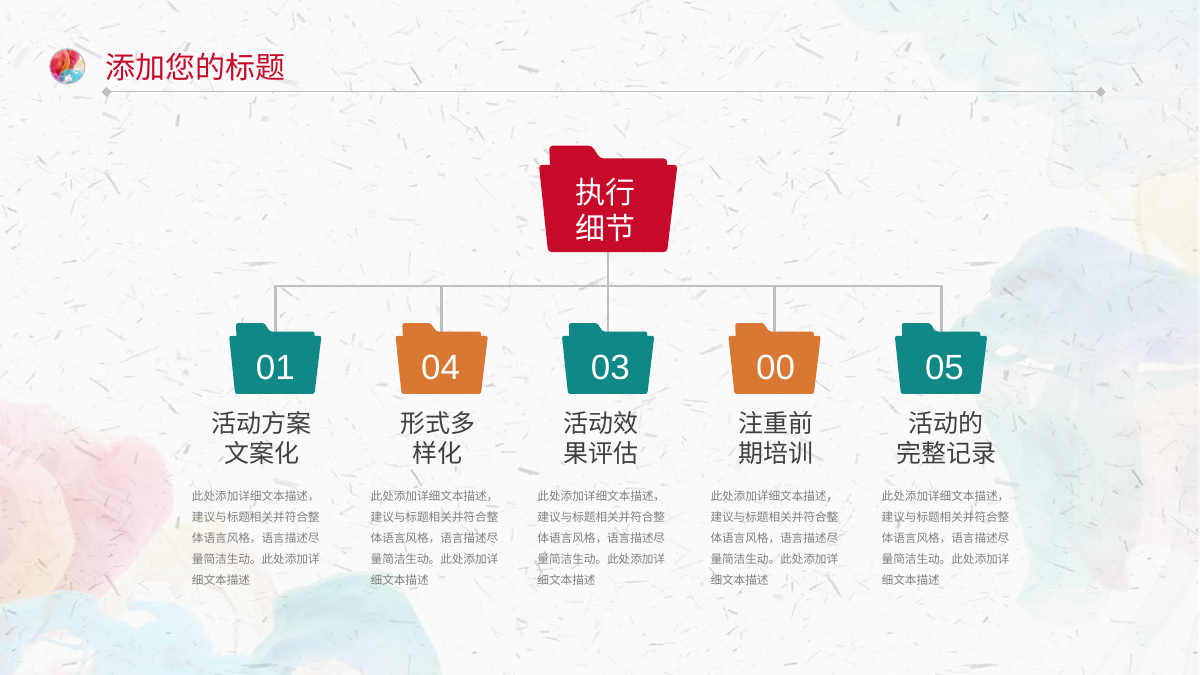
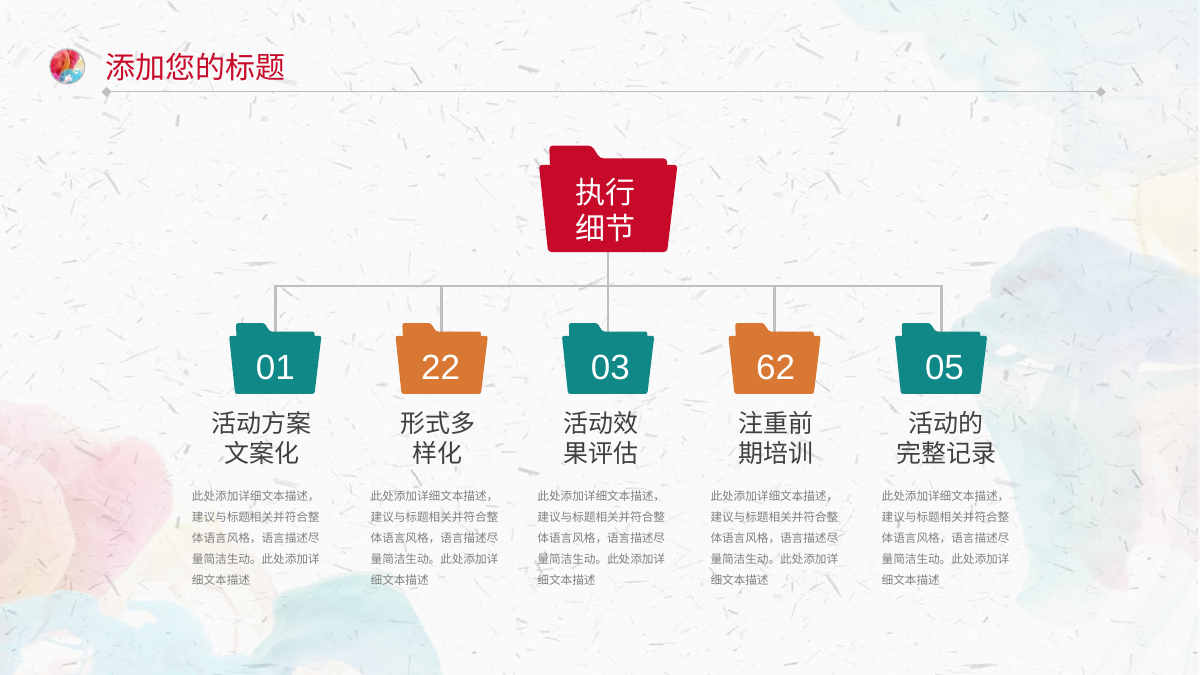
04: 04 -> 22
00: 00 -> 62
